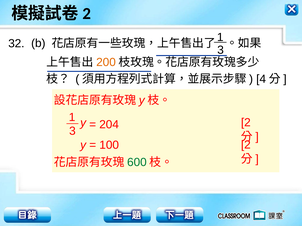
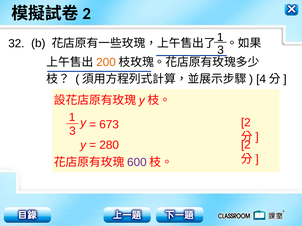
204: 204 -> 673
100: 100 -> 280
600 colour: green -> purple
